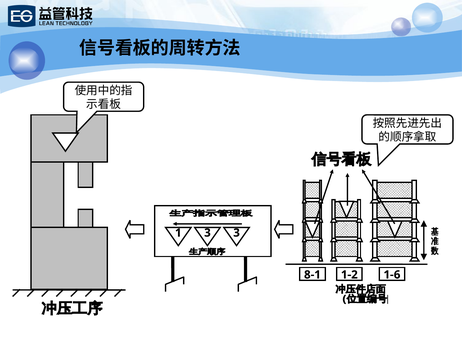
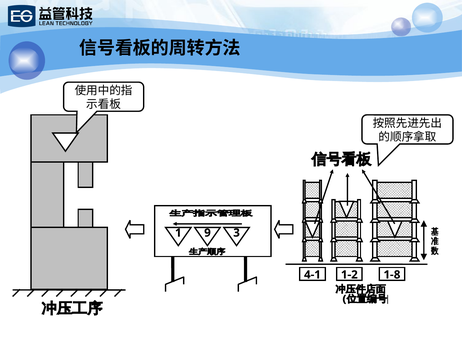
1 3: 3 -> 9
8-1: 8-1 -> 4-1
1-6: 1-6 -> 1-8
